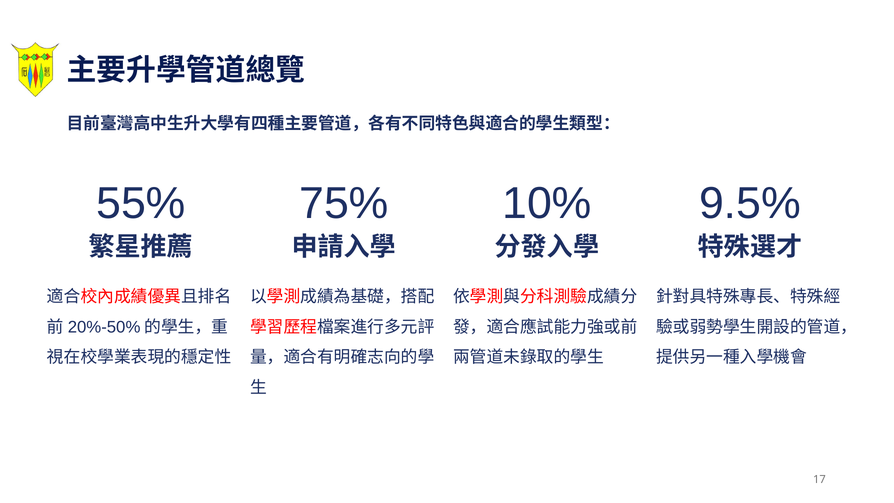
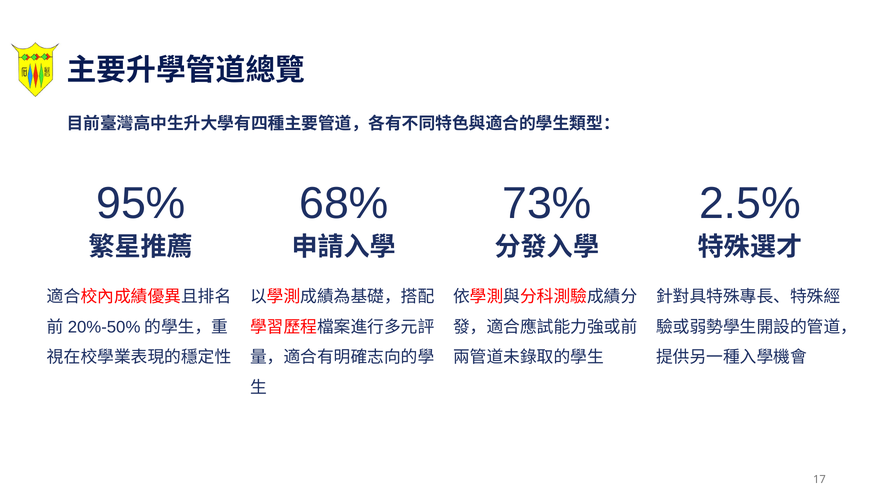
55%: 55% -> 95%
75%: 75% -> 68%
10%: 10% -> 73%
9.5%: 9.5% -> 2.5%
